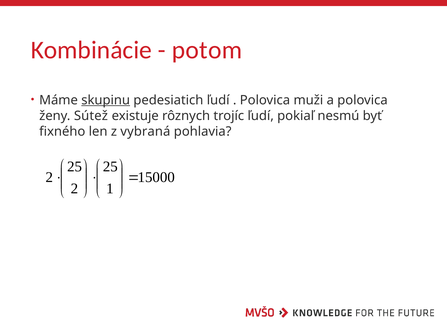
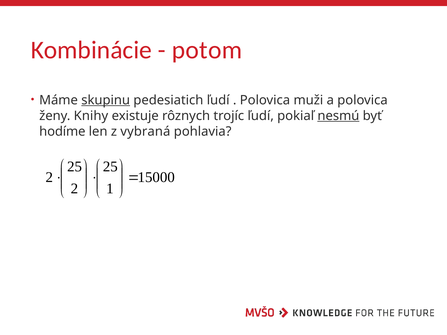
Sútež: Sútež -> Knihy
nesmú underline: none -> present
fixného: fixného -> hodíme
